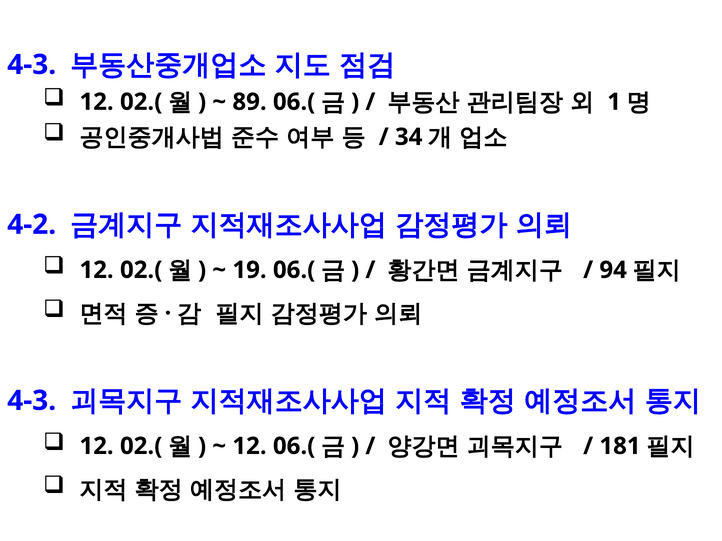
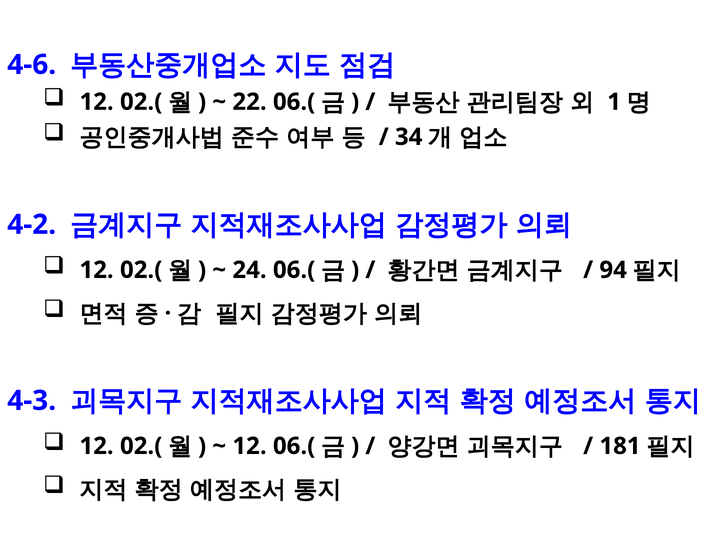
4-3 at (32, 65): 4-3 -> 4-6
89: 89 -> 22
19: 19 -> 24
